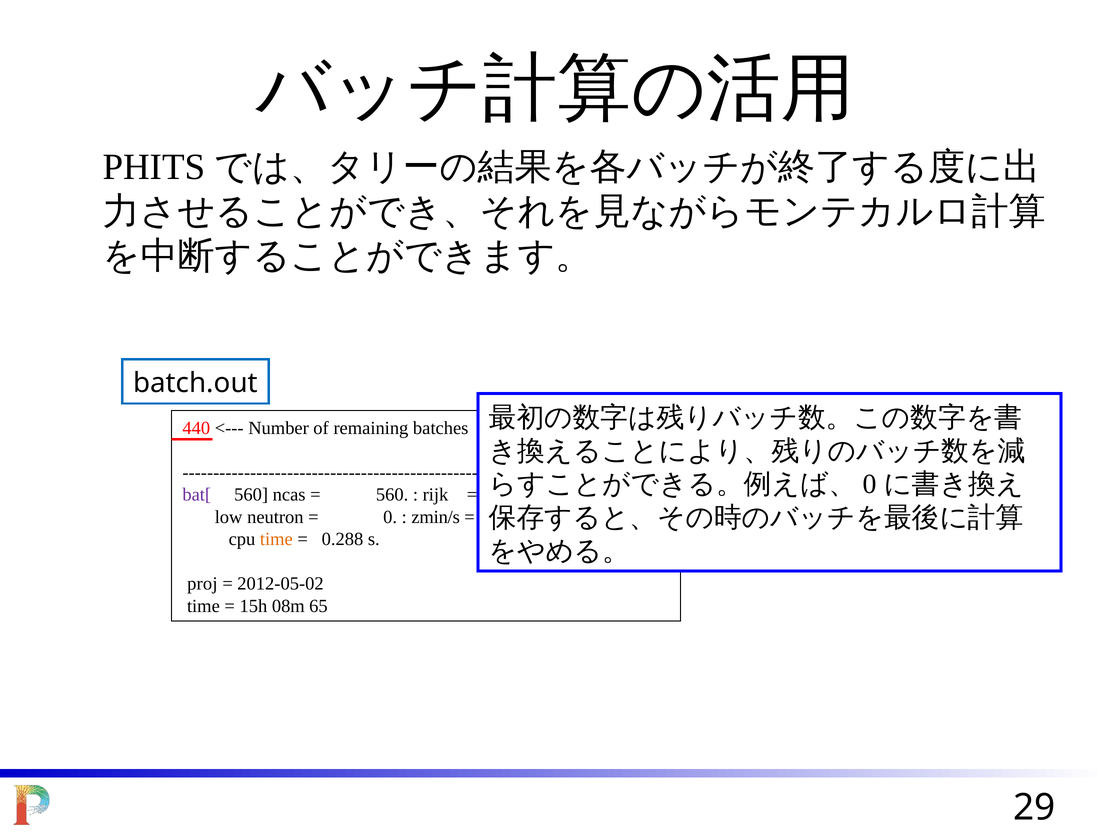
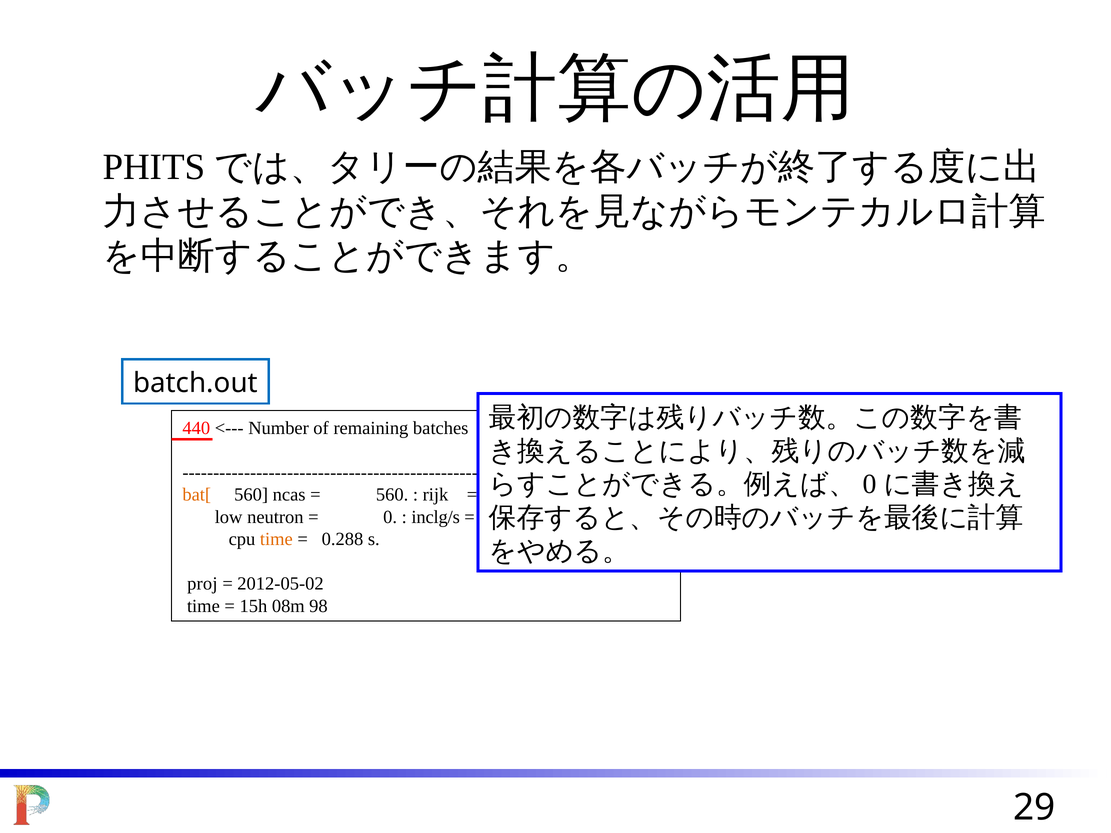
bat[ colour: purple -> orange
zmin/s: zmin/s -> inclg/s
65: 65 -> 98
